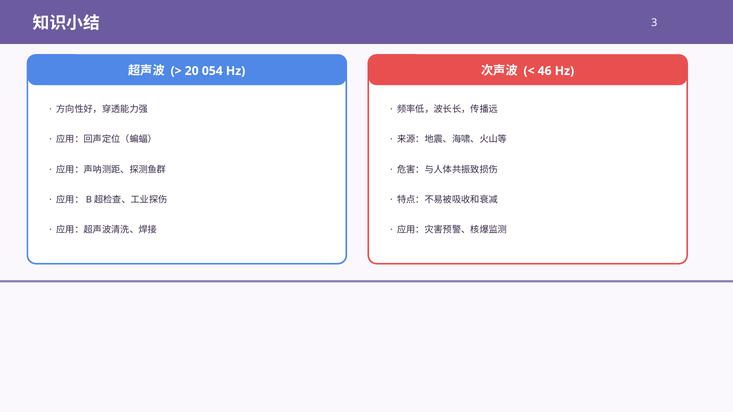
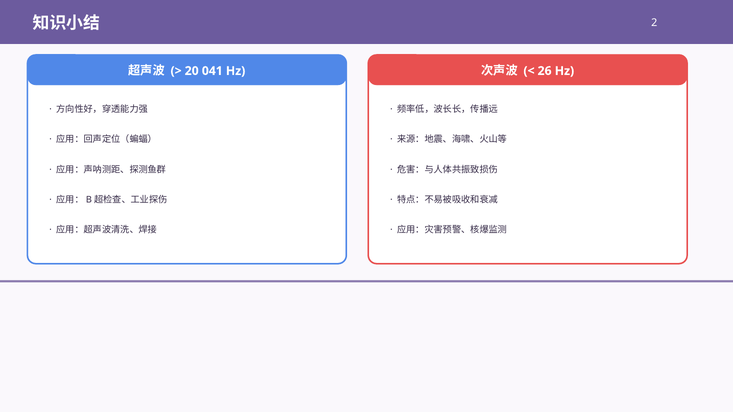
3: 3 -> 2
054: 054 -> 041
46: 46 -> 26
